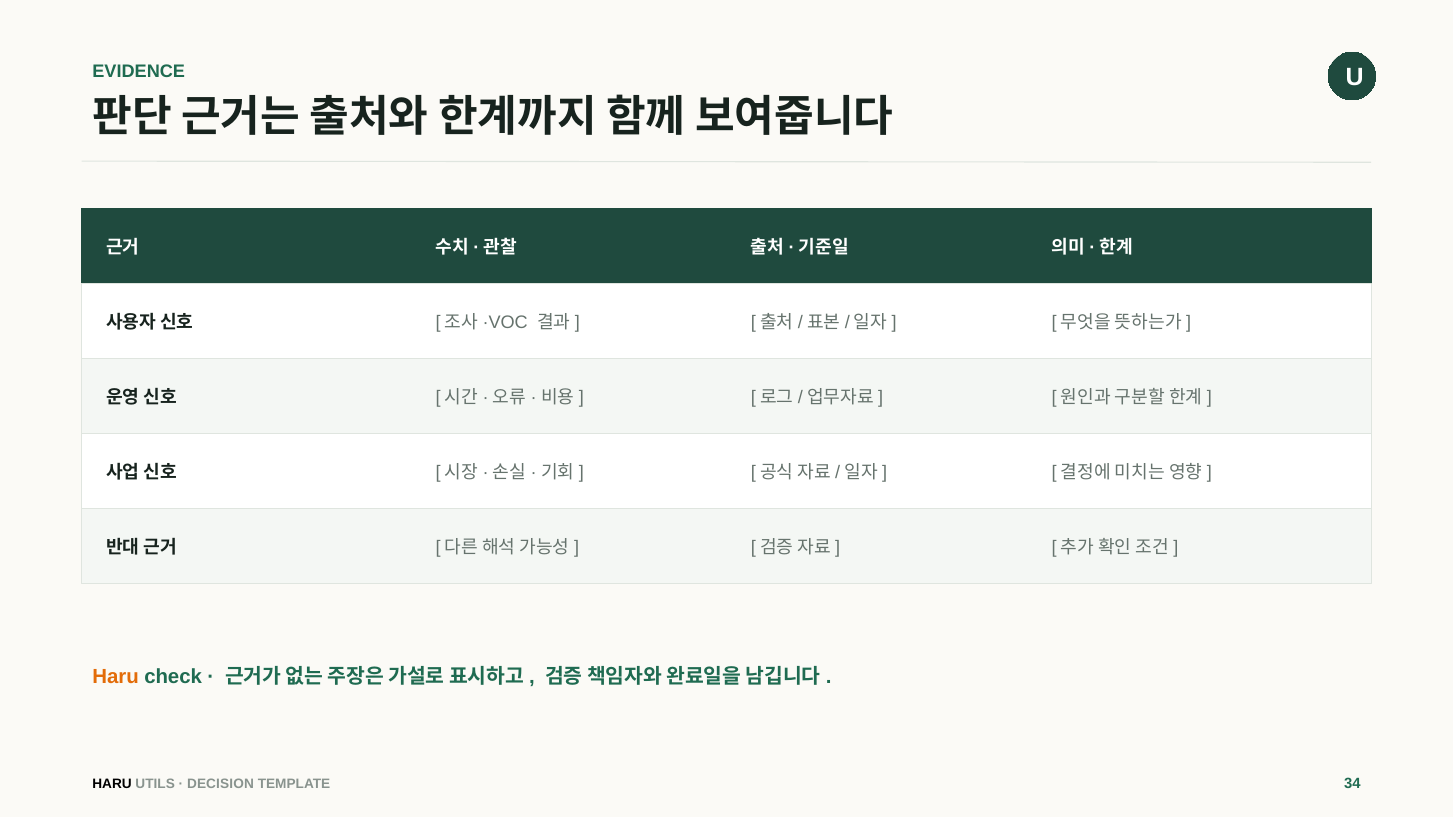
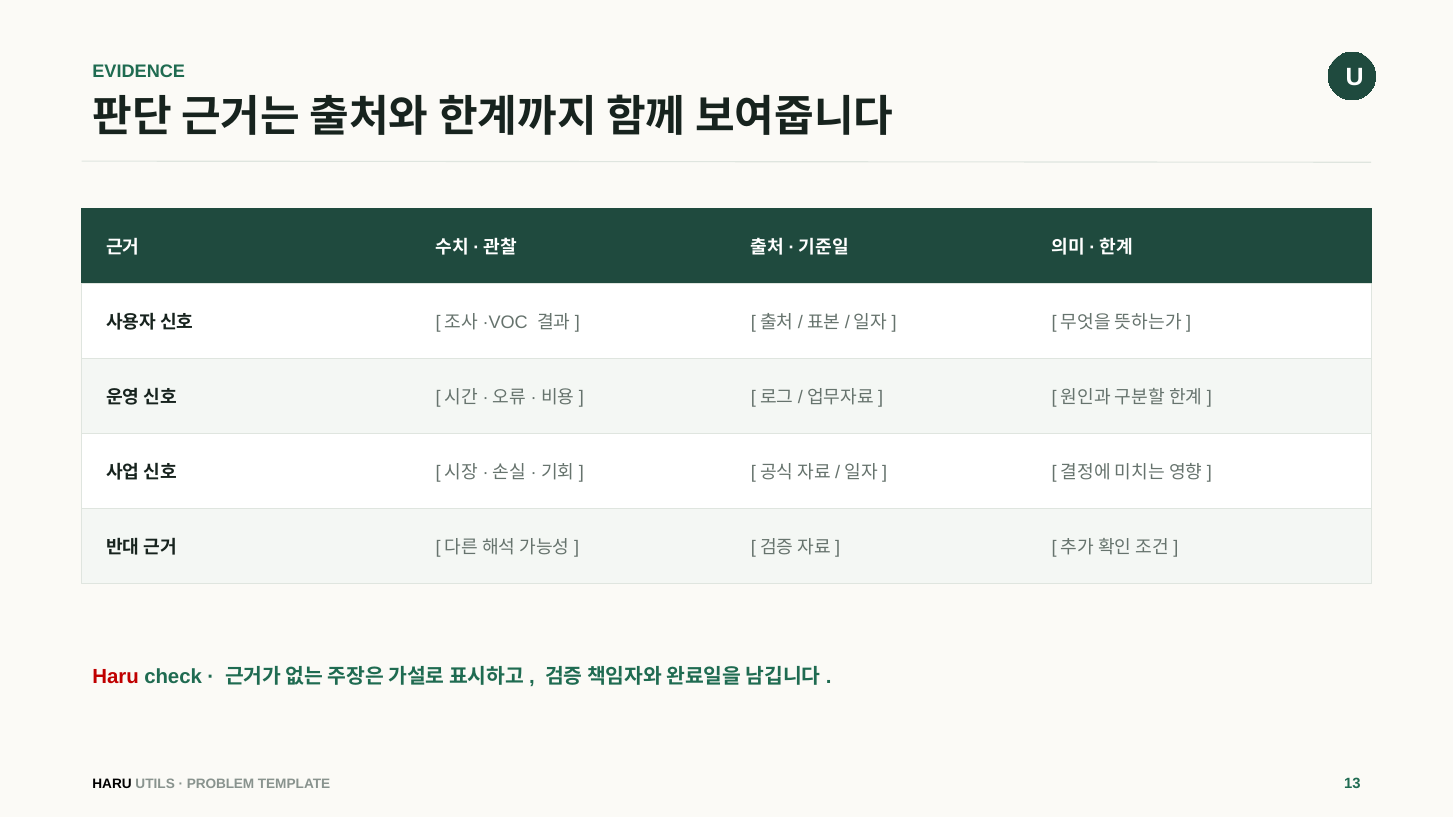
Haru at (116, 677) colour: orange -> red
DECISION: DECISION -> PROBLEM
34: 34 -> 13
